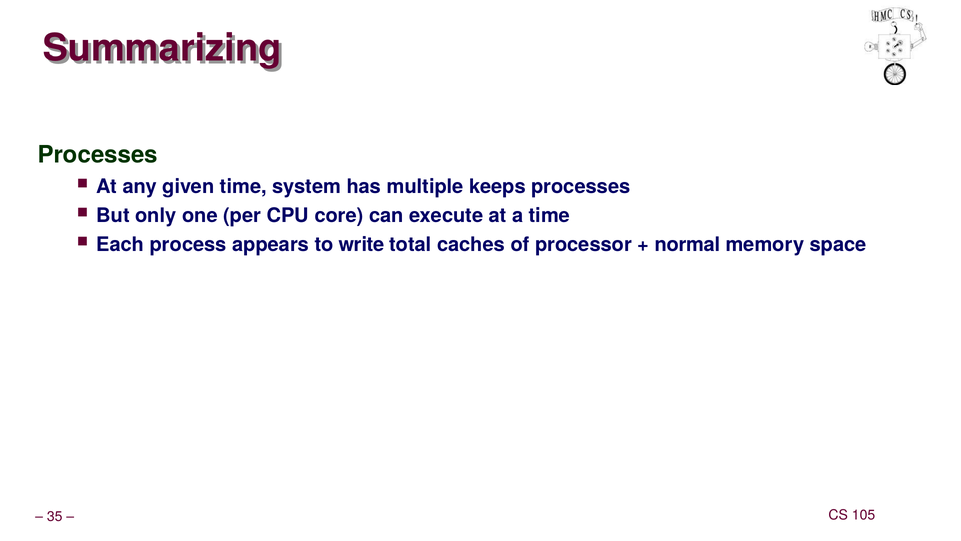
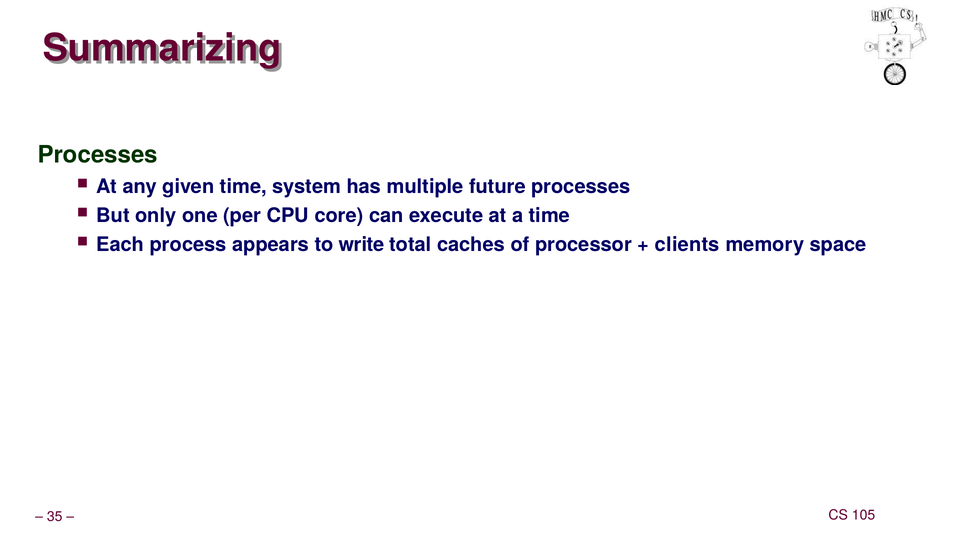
keeps: keeps -> future
normal: normal -> clients
